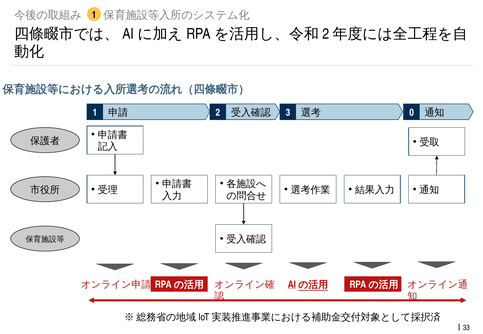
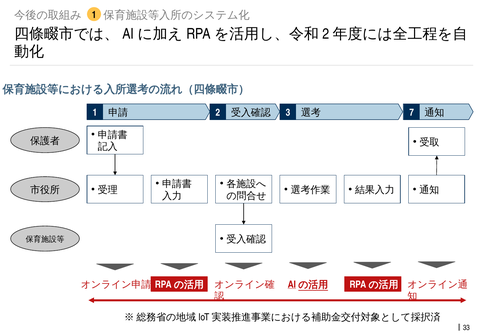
0: 0 -> 7
